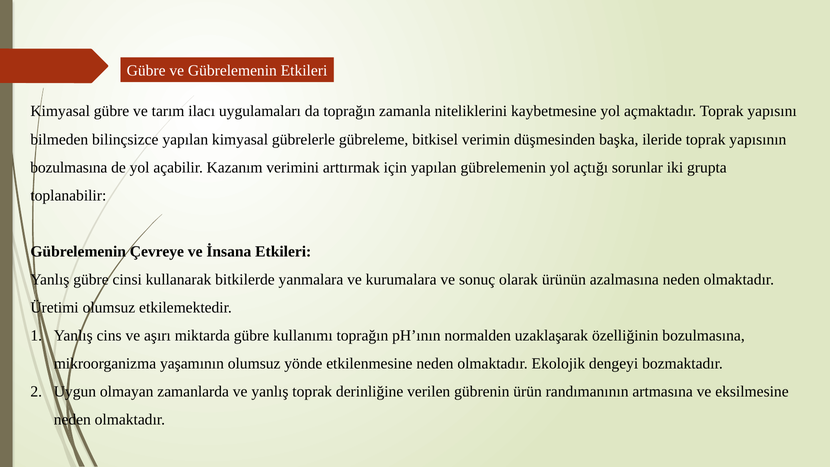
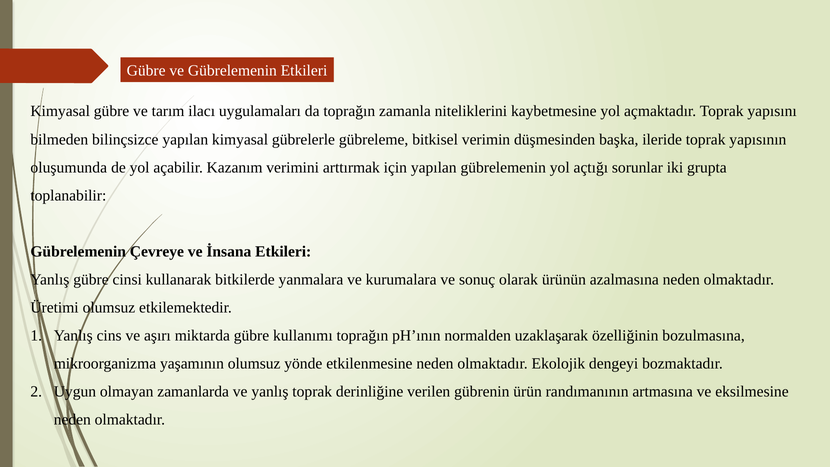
bozulmasına at (69, 167): bozulmasına -> oluşumunda
